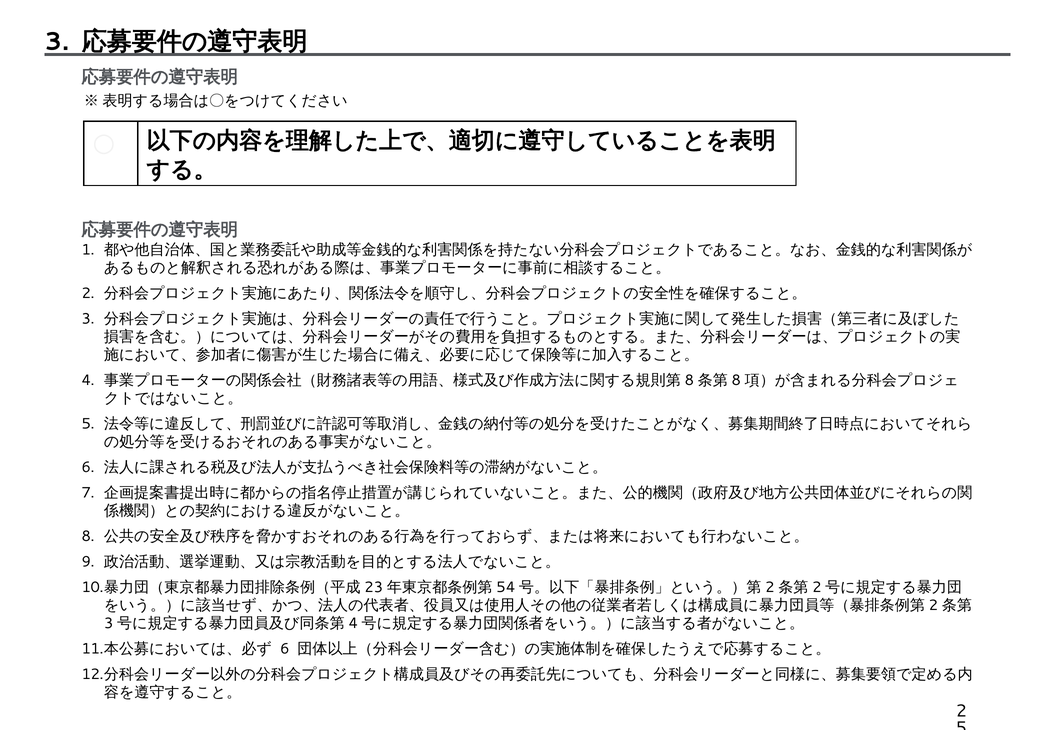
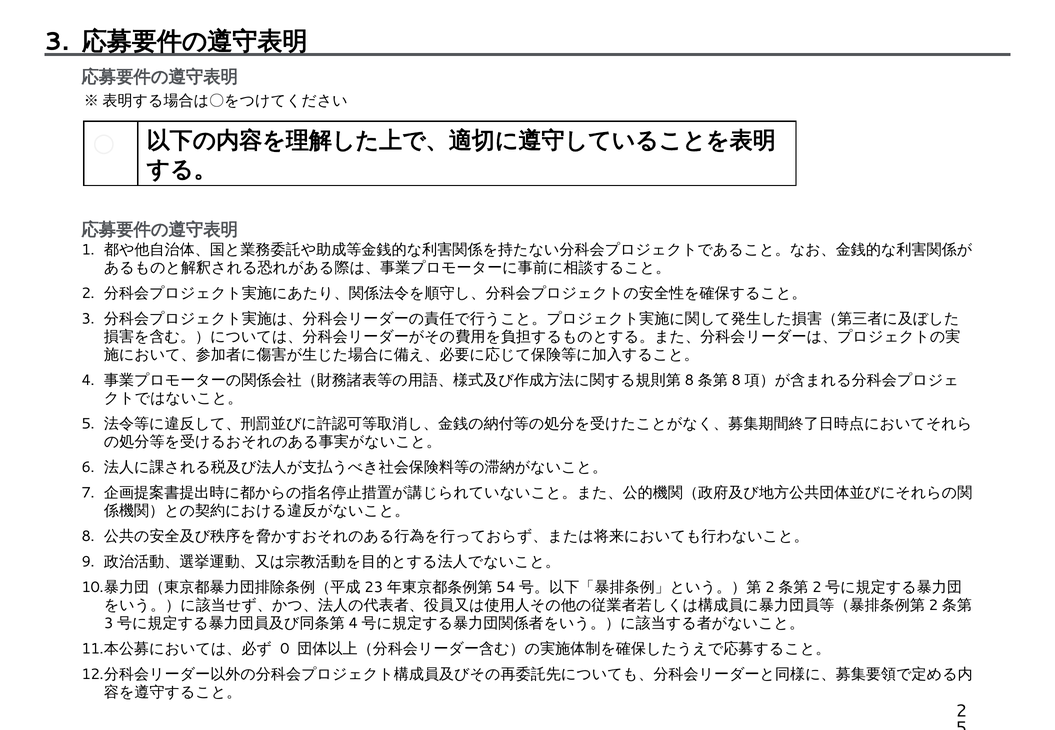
6 at (285, 649): 6 -> 0
